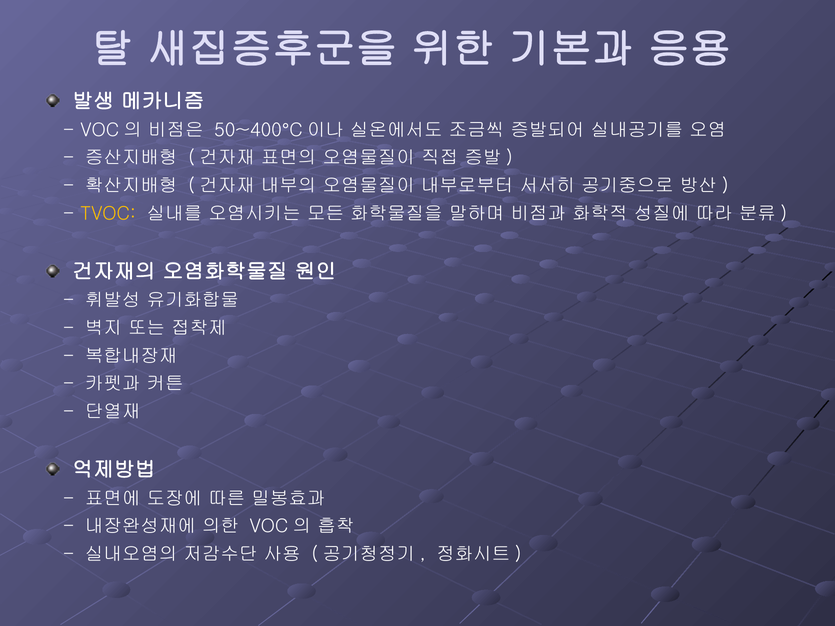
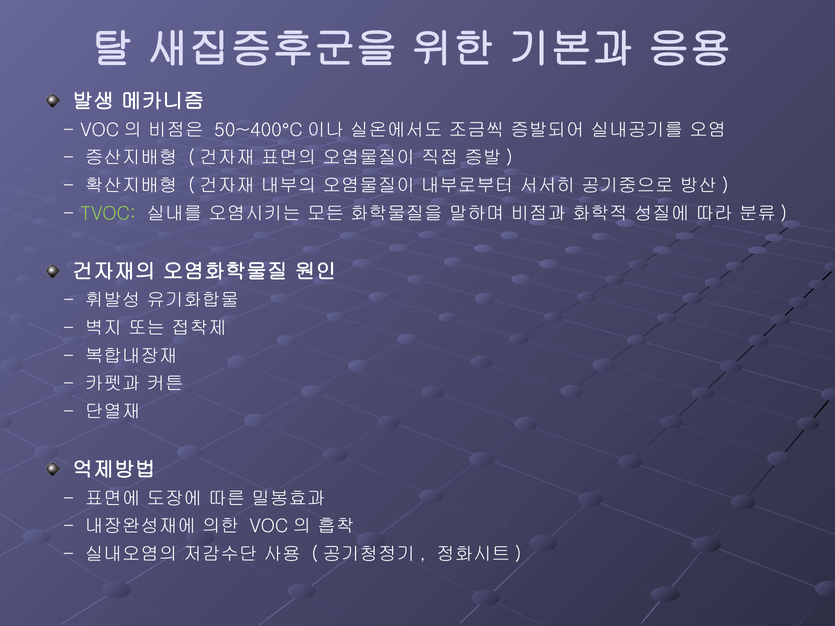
TVOC colour: yellow -> light green
